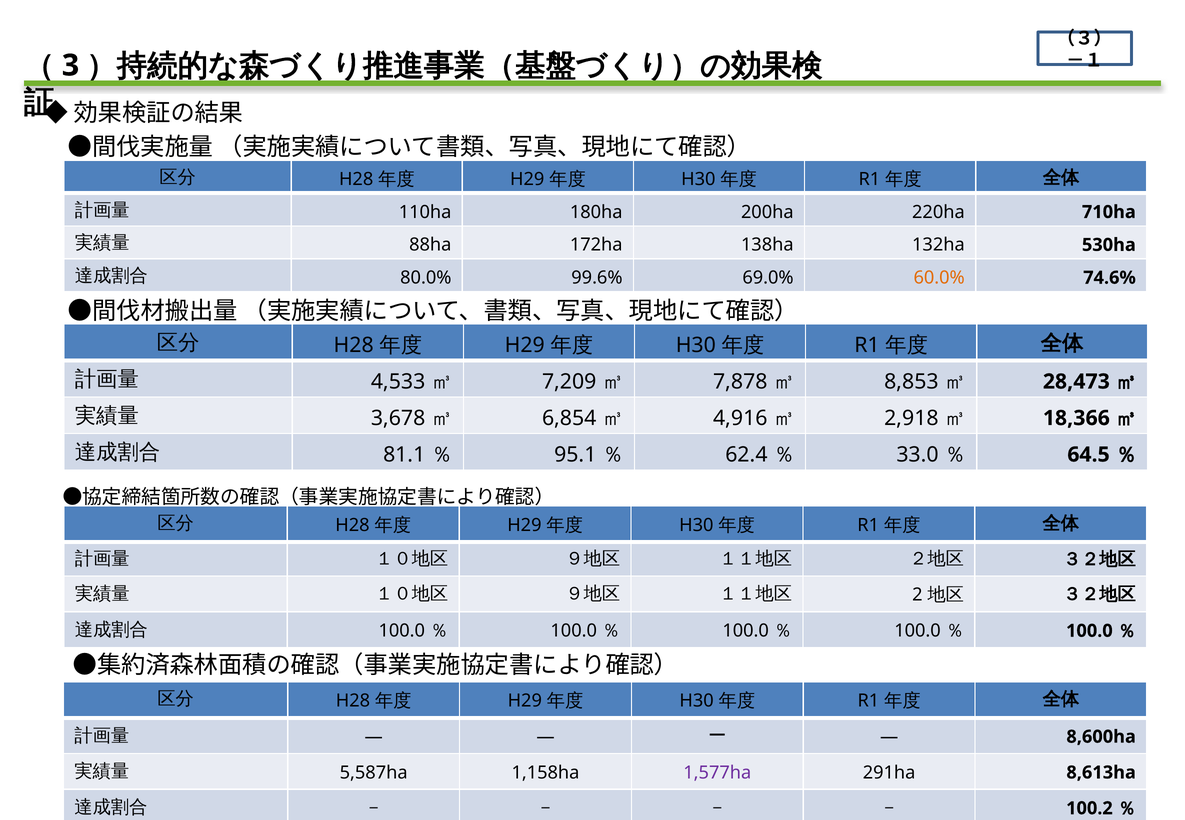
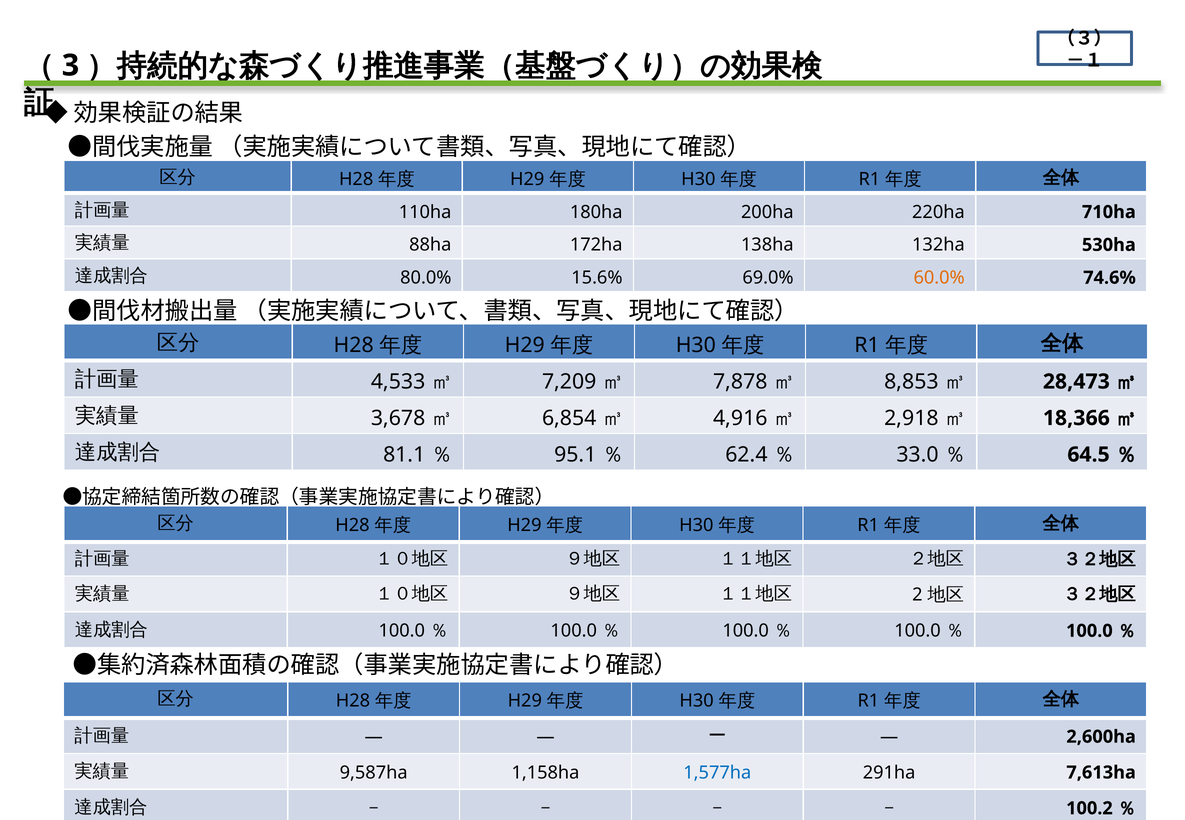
99.6%: 99.6% -> 15.6%
8,600ha: 8,600ha -> 2,600ha
5,587ha: 5,587ha -> 9,587ha
1,577ha colour: purple -> blue
8,613ha: 8,613ha -> 7,613ha
